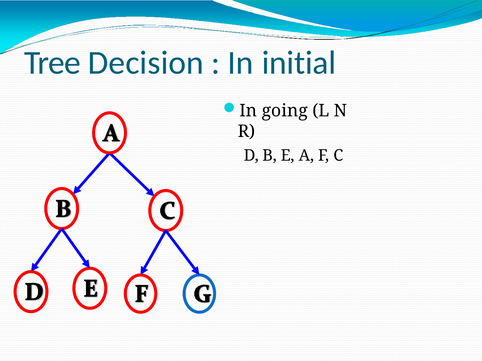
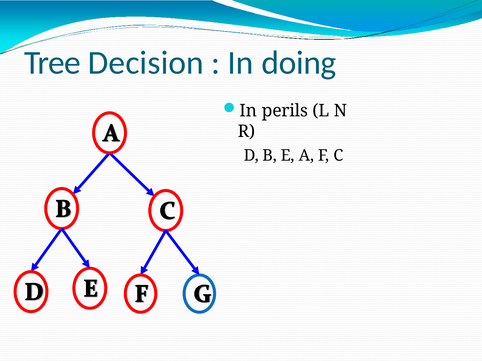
initial: initial -> doing
going: going -> perils
